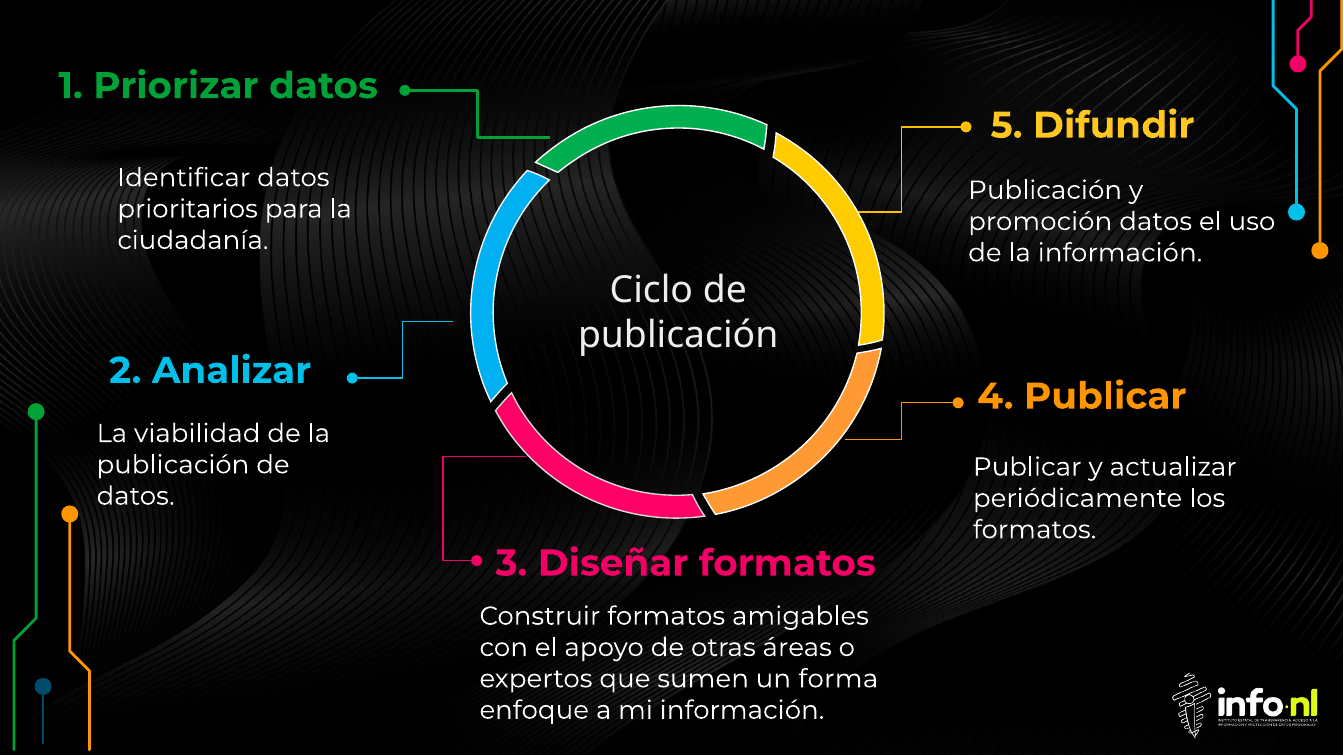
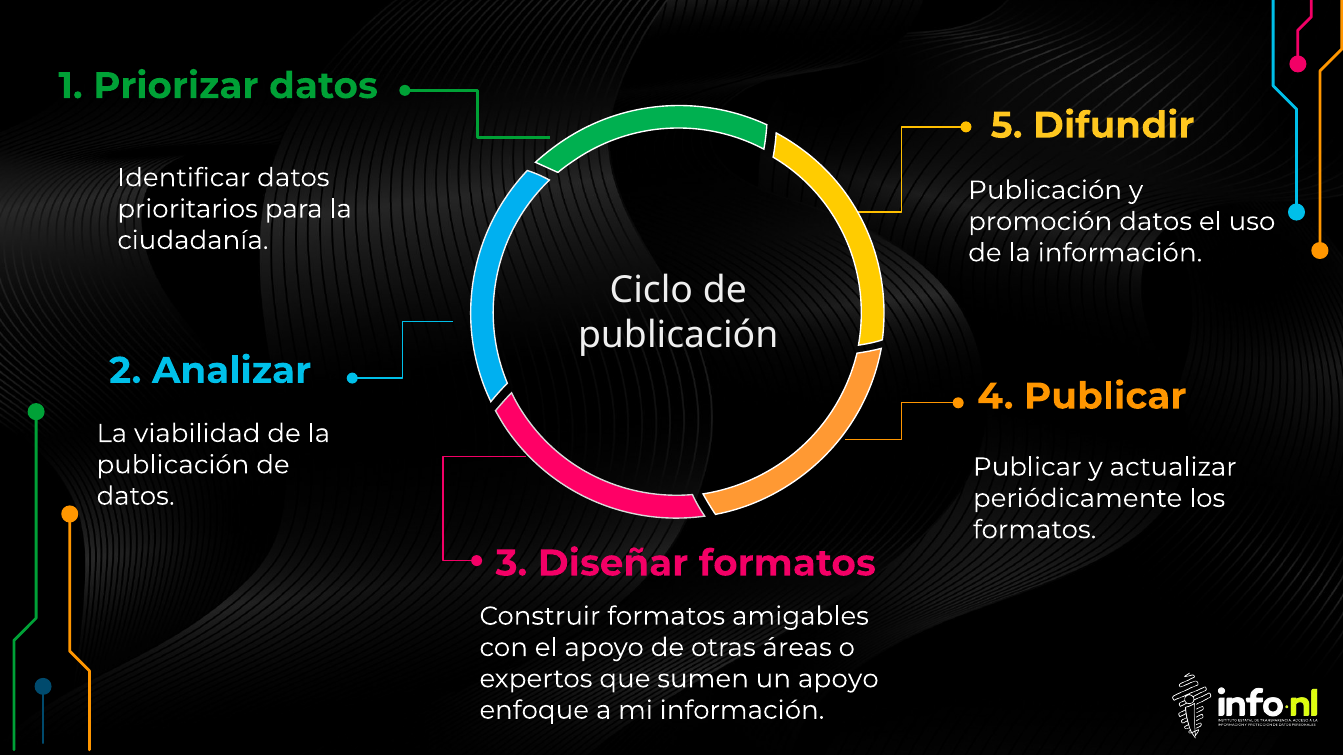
un forma: forma -> apoyo
